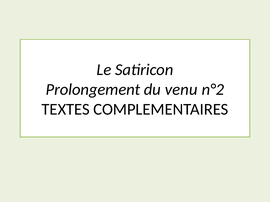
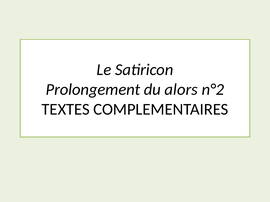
venu: venu -> alors
